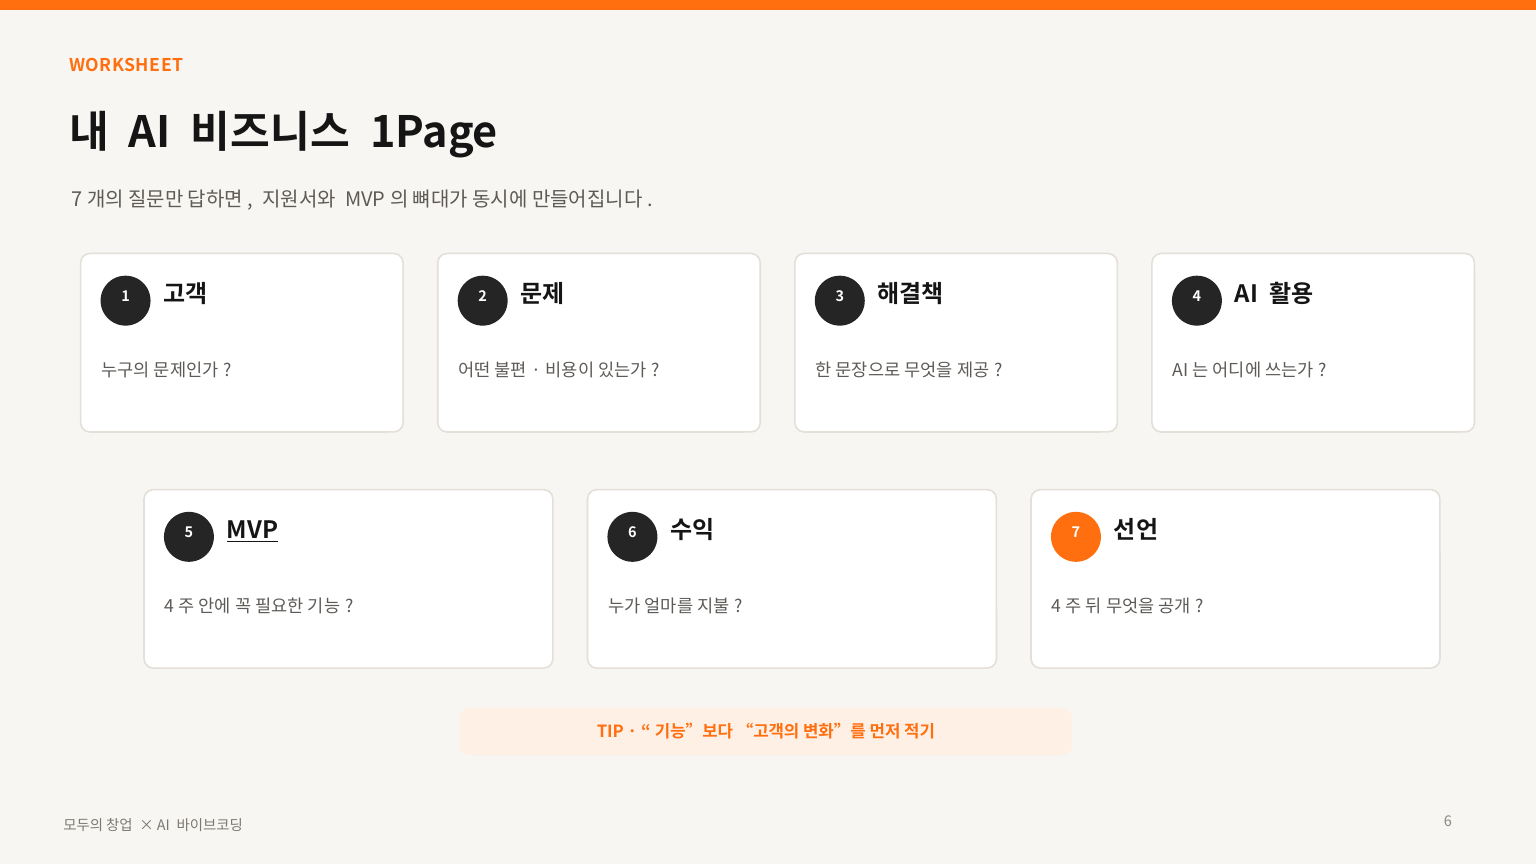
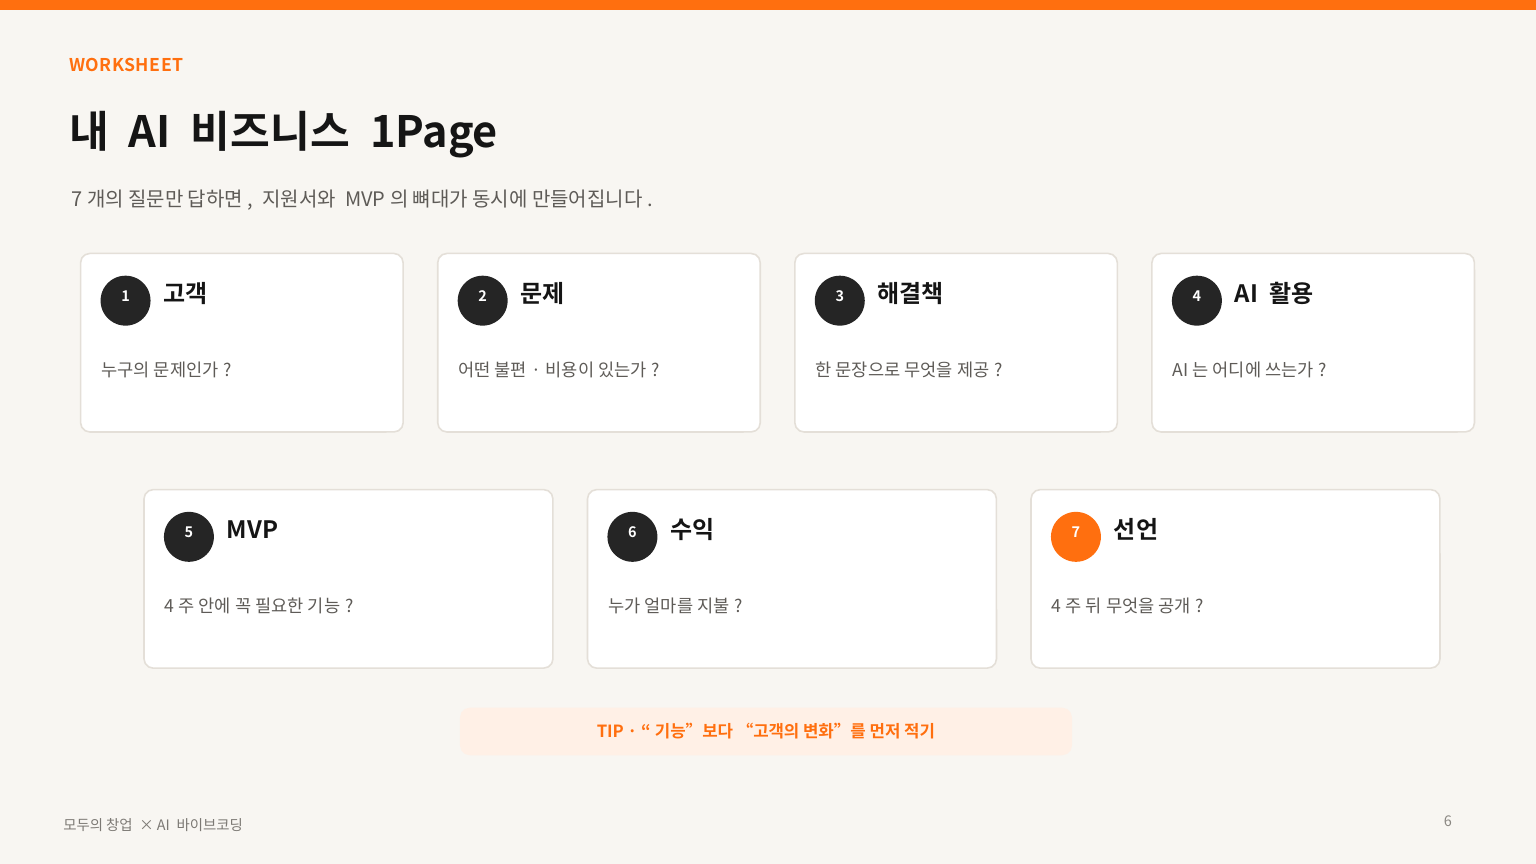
MVP underline: present -> none
